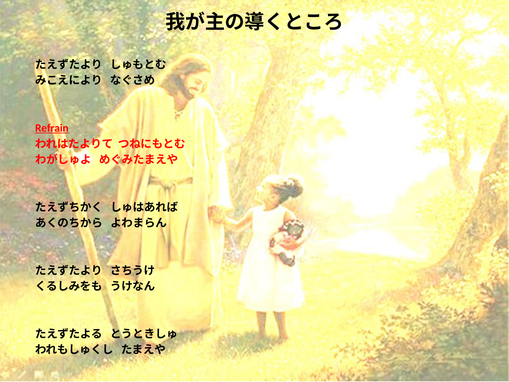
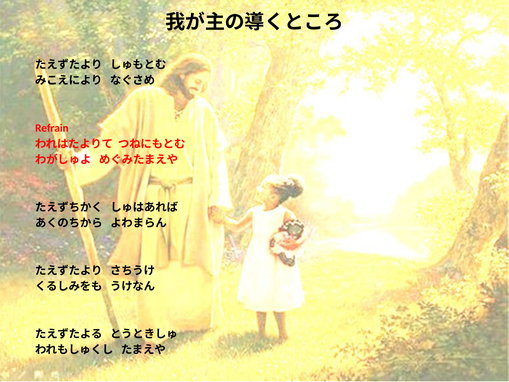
Refrain underline: present -> none
